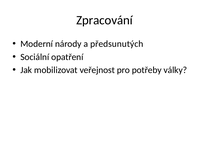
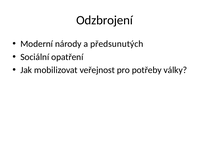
Zpracování: Zpracování -> Odzbrojení
